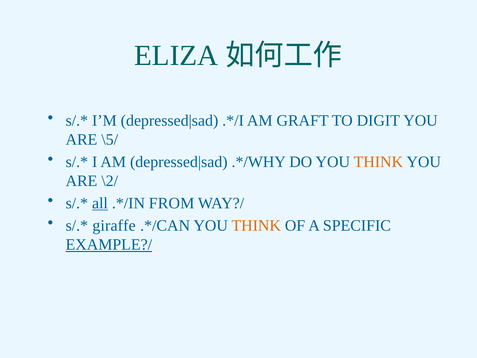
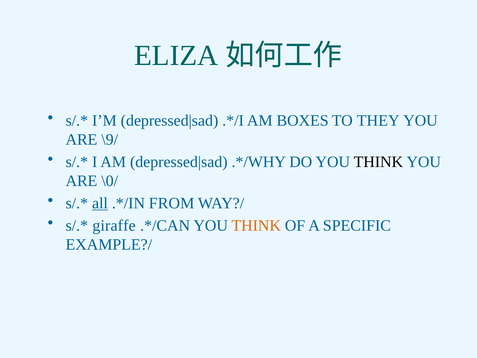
GRAFT: GRAFT -> BOXES
DIGIT: DIGIT -> THEY
\5/: \5/ -> \9/
THINK at (378, 162) colour: orange -> black
\2/: \2/ -> \0/
EXAMPLE?/ underline: present -> none
